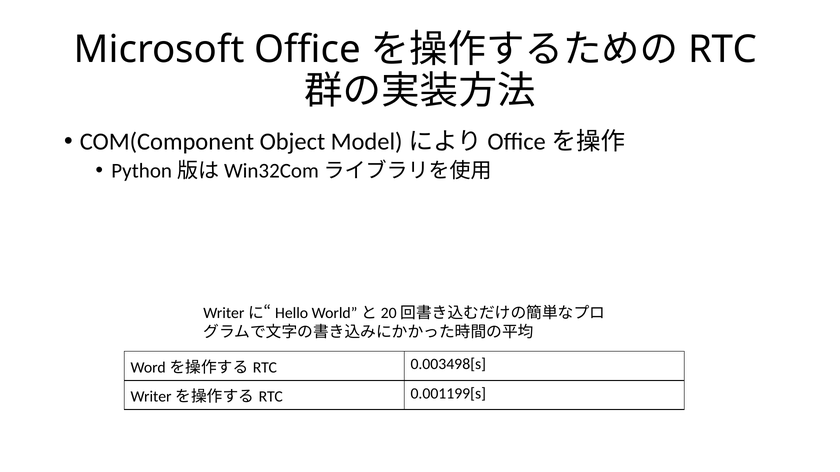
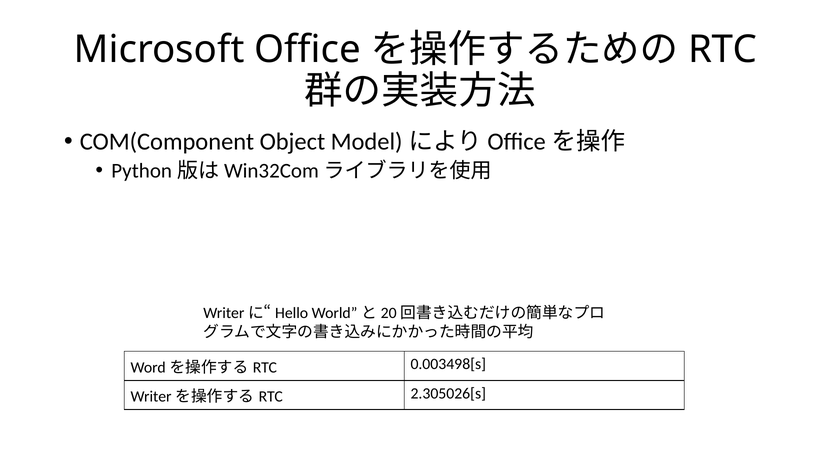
0.001199[s: 0.001199[s -> 2.305026[s
